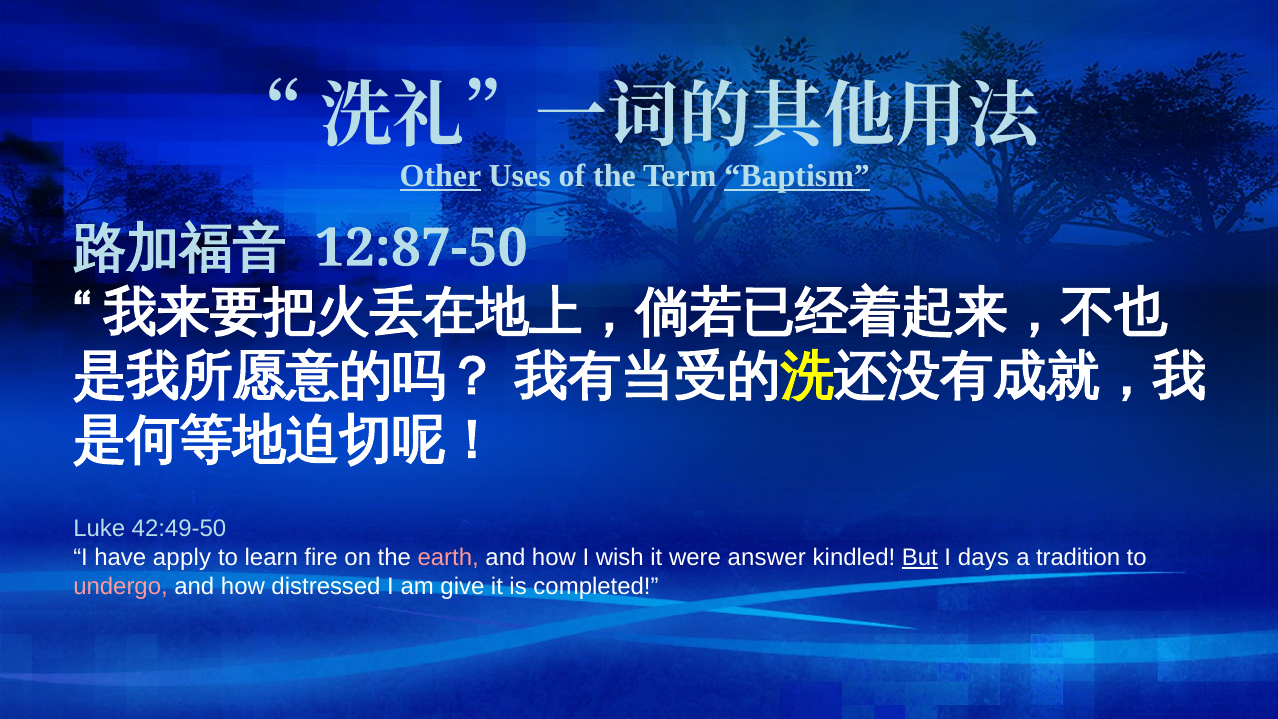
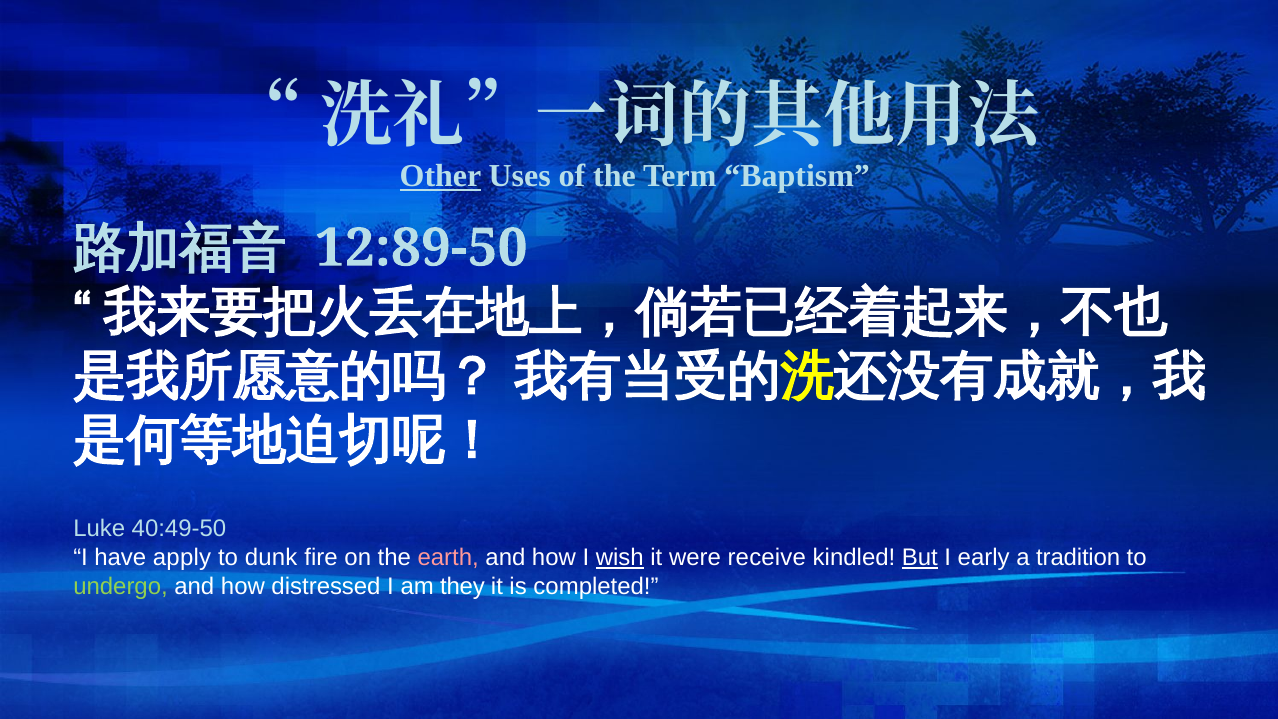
Baptism underline: present -> none
12:87-50: 12:87-50 -> 12:89-50
42:49-50: 42:49-50 -> 40:49-50
learn: learn -> dunk
wish underline: none -> present
answer: answer -> receive
days: days -> early
undergo colour: pink -> light green
give: give -> they
